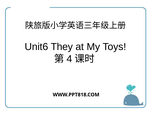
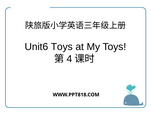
Unit6 They: They -> Toys
